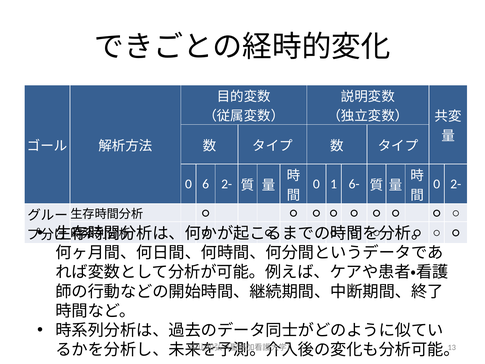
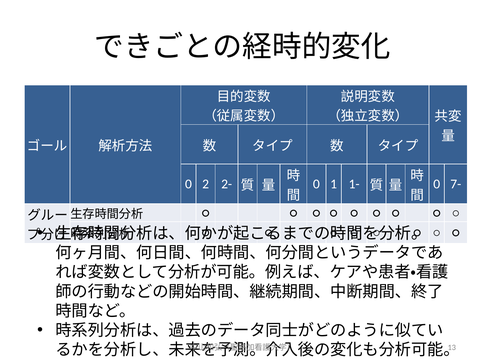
6: 6 -> 2
6-: 6- -> 1-
0 2-: 2- -> 7-
